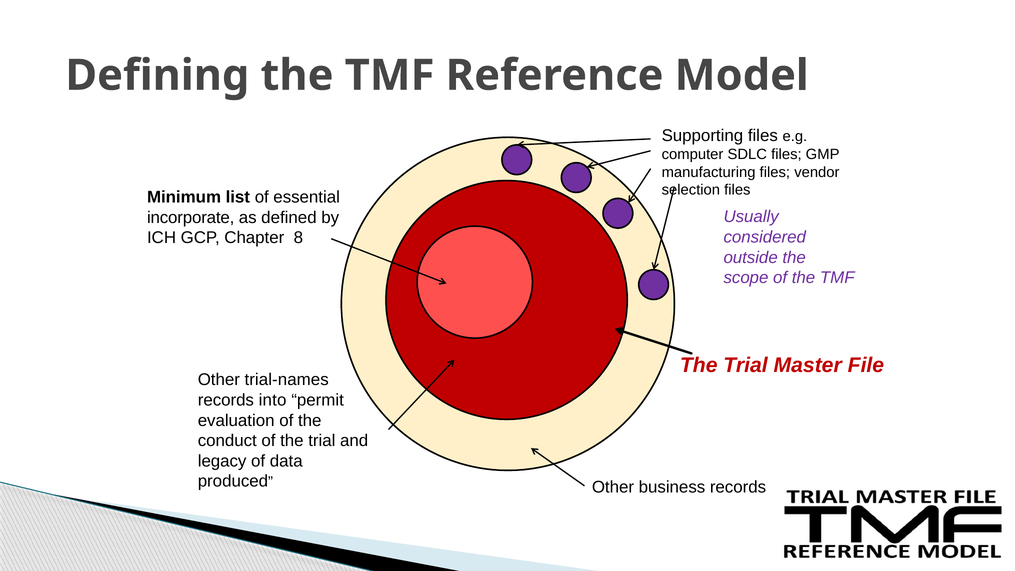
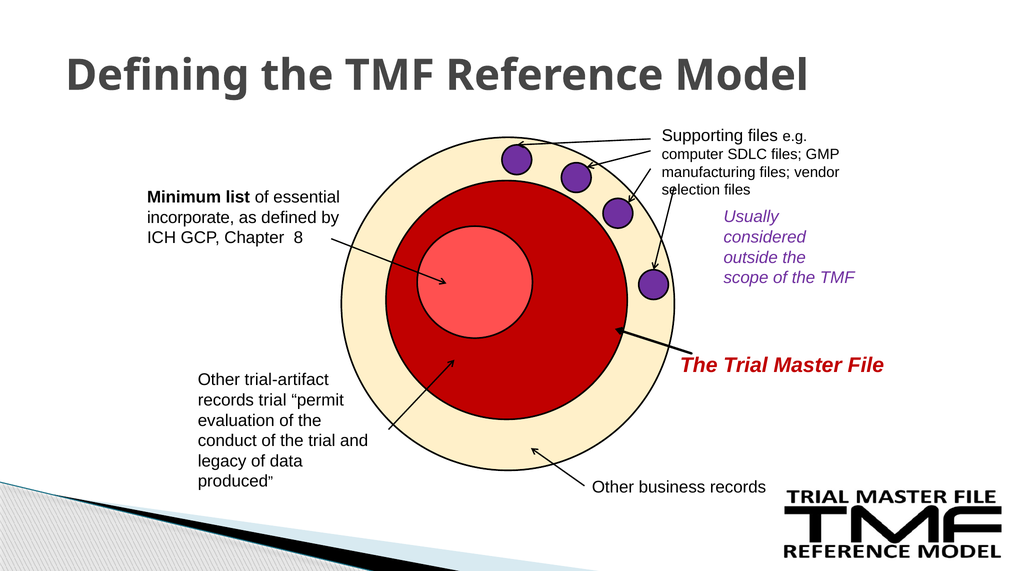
trial-names: trial-names -> trial-artifact
records into: into -> trial
